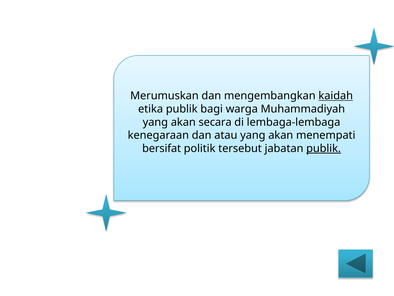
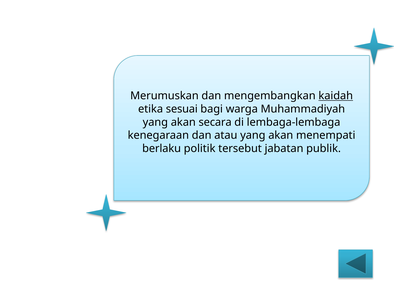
etika publik: publik -> sesuai
bersifat: bersifat -> berlaku
publik at (324, 148) underline: present -> none
